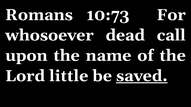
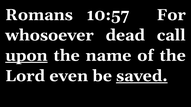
10:73: 10:73 -> 10:57
upon underline: none -> present
little: little -> even
